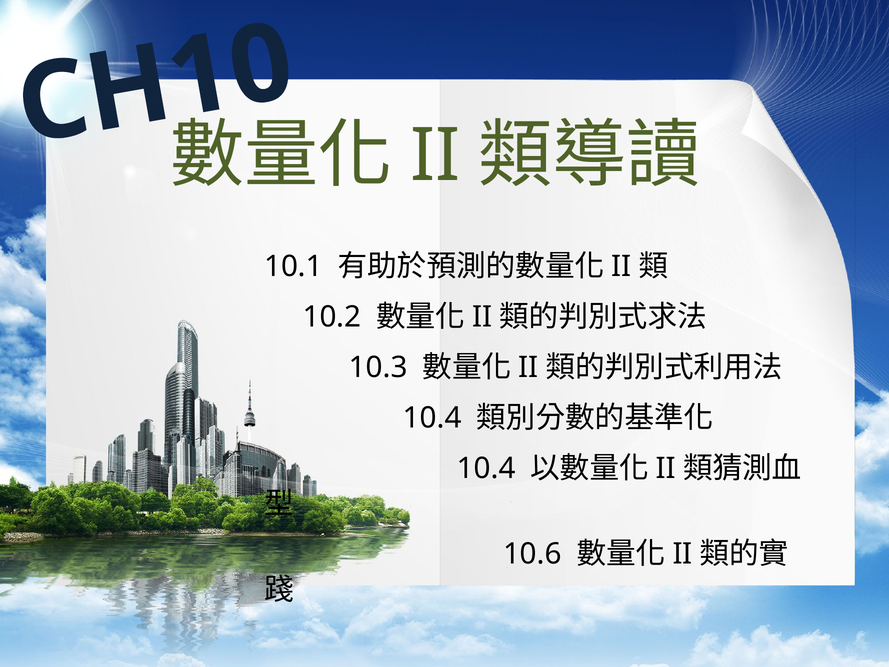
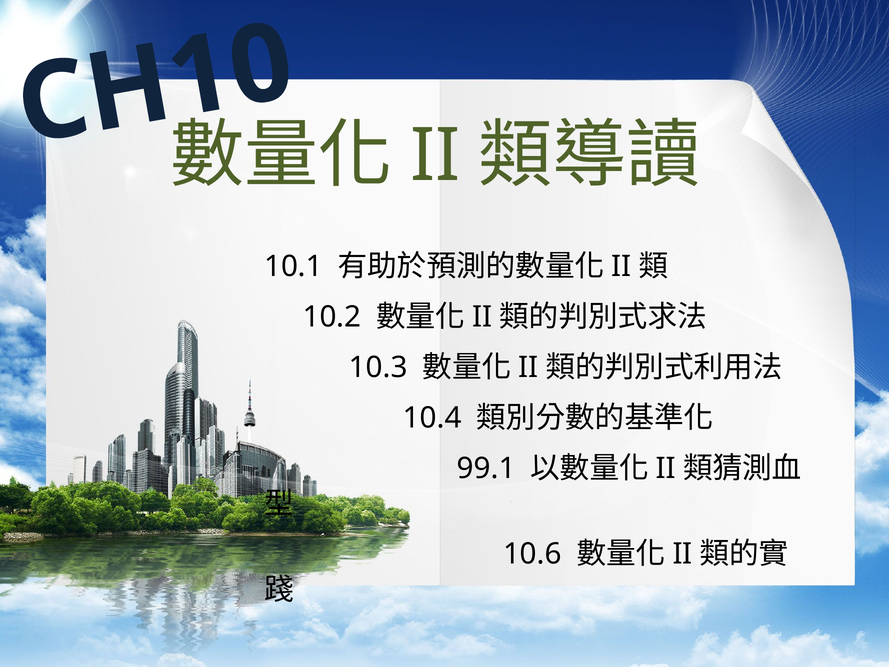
10.4 at (486, 468): 10.4 -> 99.1
